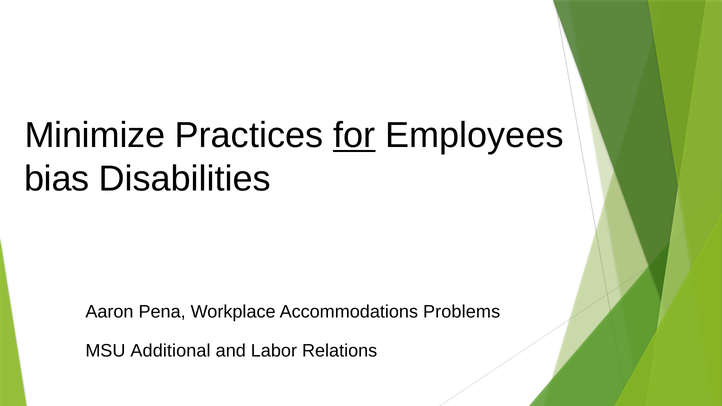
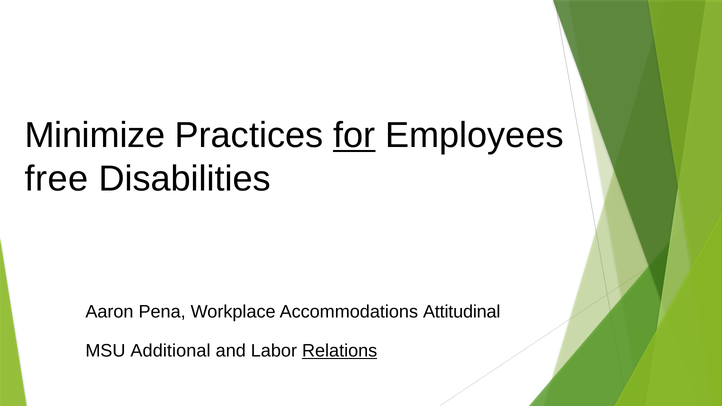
bias: bias -> free
Problems: Problems -> Attitudinal
Relations underline: none -> present
